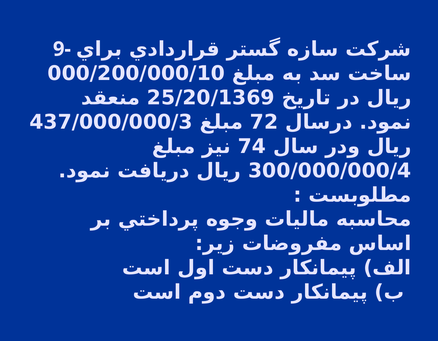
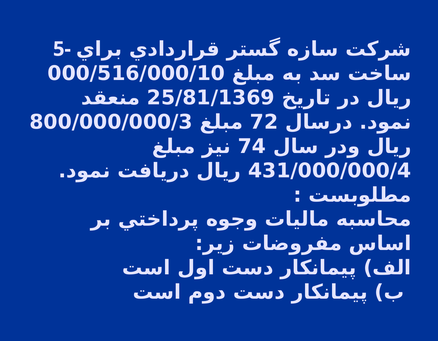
9-: 9- -> 5-
000/200/000/10: 000/200/000/10 -> 000/516/000/10
25/20/1369: 25/20/1369 -> 25/81/1369
437/000/000/3: 437/000/000/3 -> 800/000/000/3
300/000/000/4: 300/000/000/4 -> 431/000/000/4
